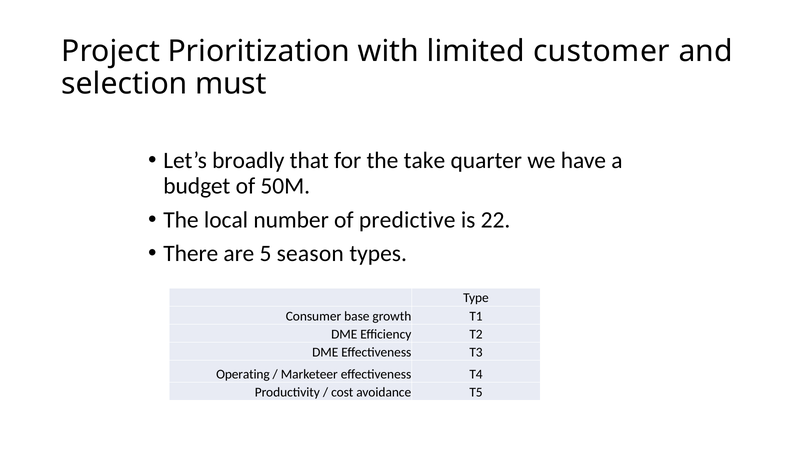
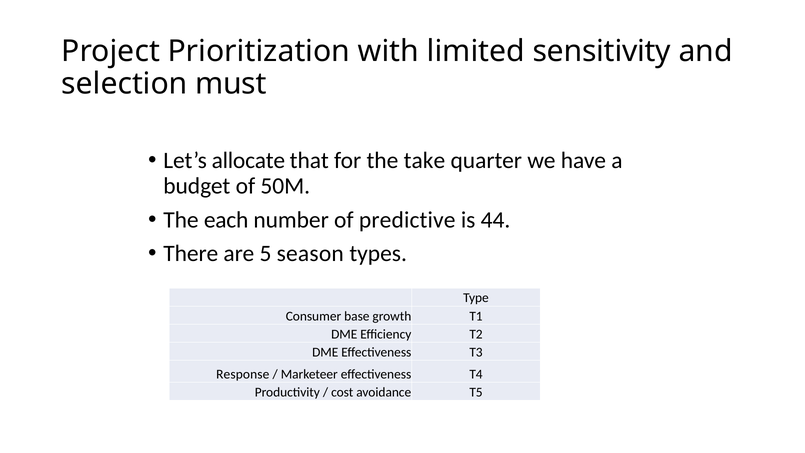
customer: customer -> sensitivity
broadly: broadly -> allocate
local: local -> each
22: 22 -> 44
Operating: Operating -> Response
